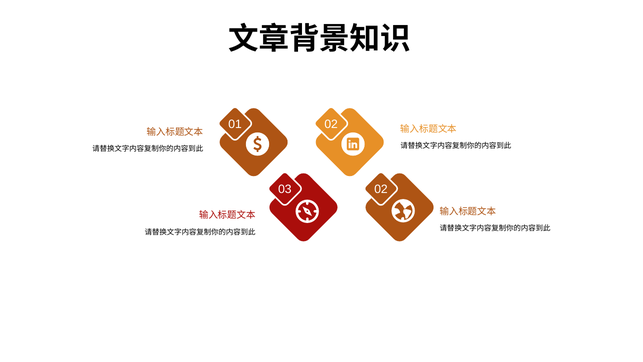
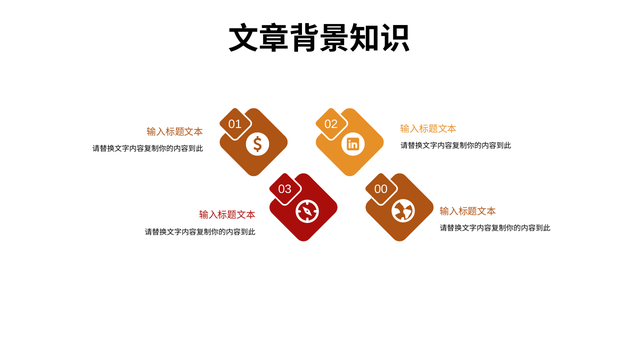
03 02: 02 -> 00
